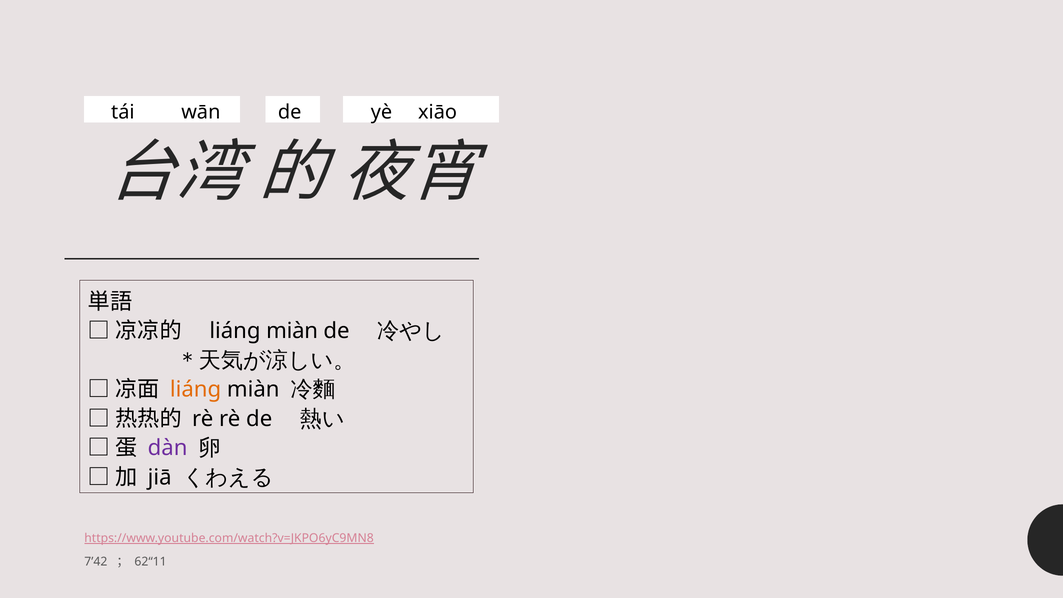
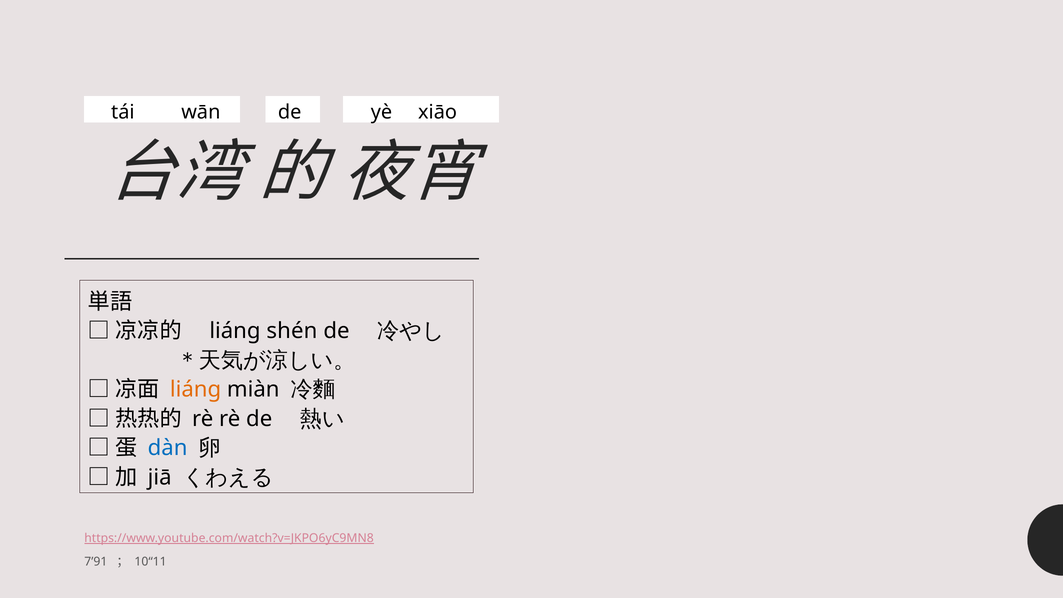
miàn at (292, 331): miàn -> shén
dàn colour: purple -> blue
7’42: 7’42 -> 7’91
62“11: 62“11 -> 10“11
